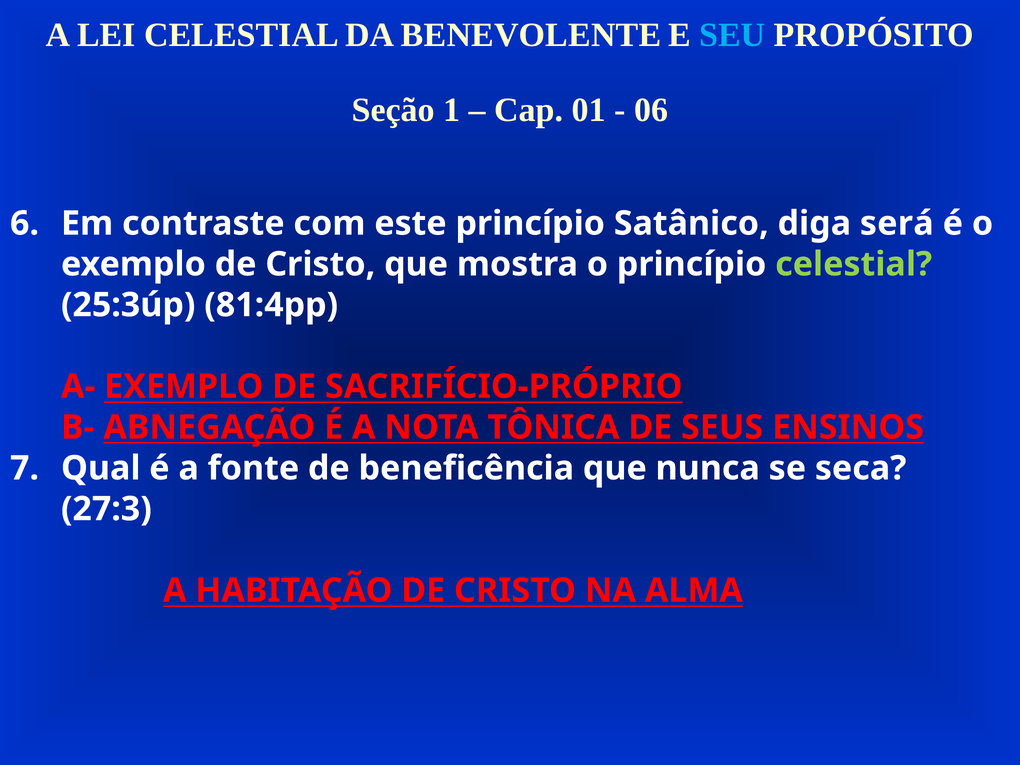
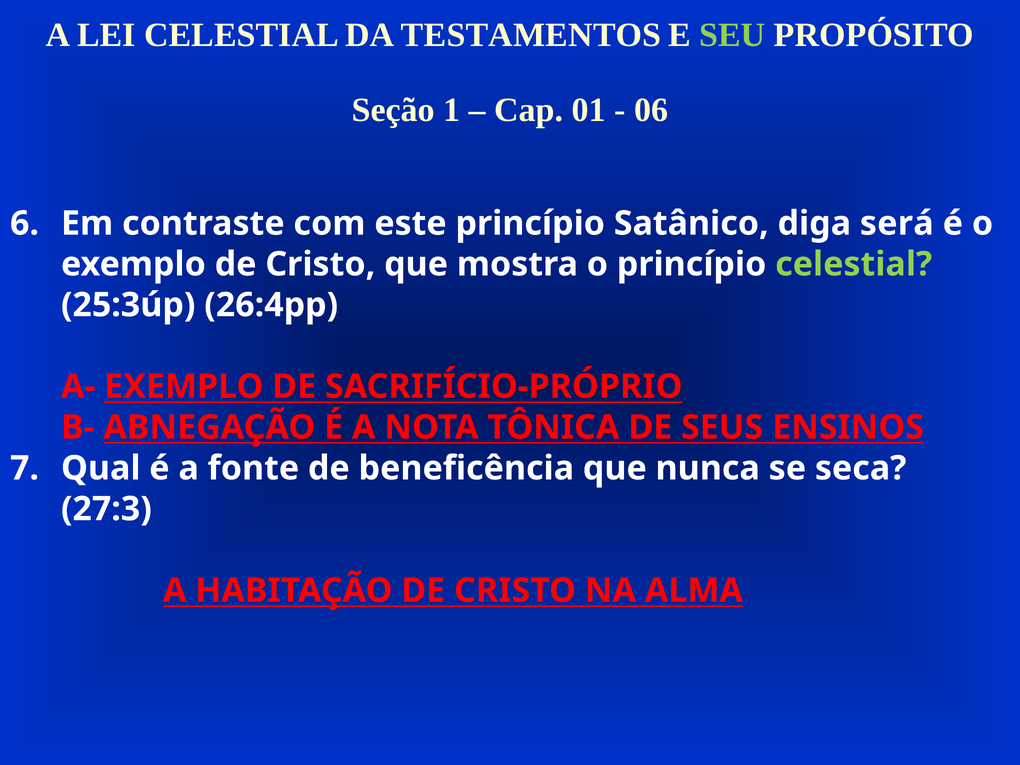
BENEVOLENTE: BENEVOLENTE -> TESTAMENTOS
SEU colour: light blue -> light green
81:4pp: 81:4pp -> 26:4pp
